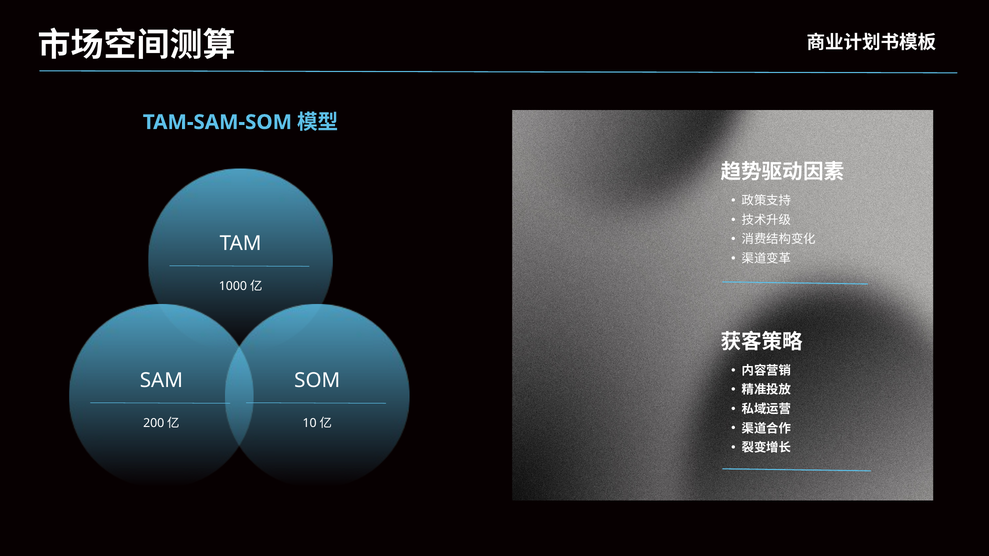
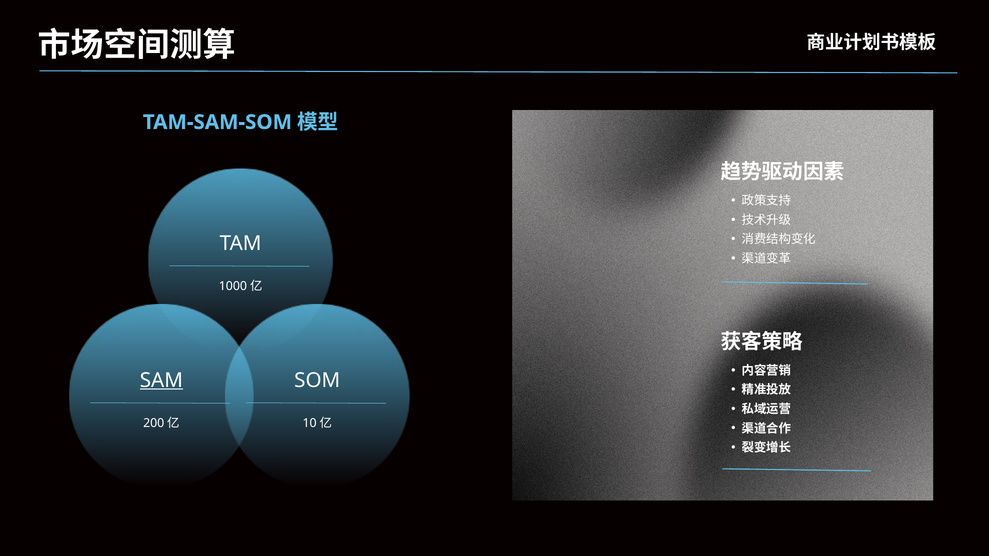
SAM underline: none -> present
